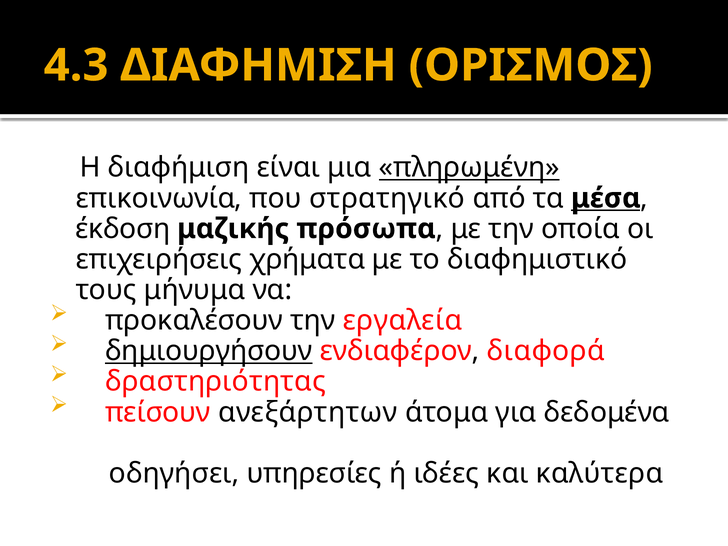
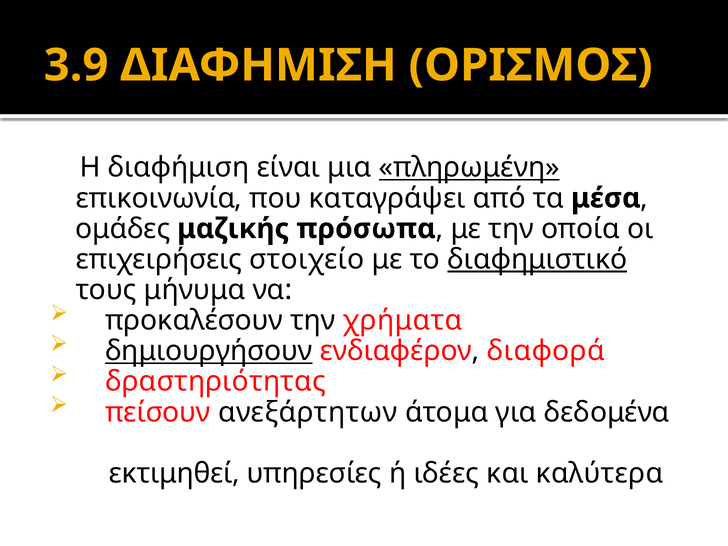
4.3: 4.3 -> 3.9
στρατηγικό: στρατηγικό -> καταγράψει
μέσα underline: present -> none
έκδοση: έκδοση -> ομάδες
χρήματα: χρήματα -> στοιχείο
διαφημιστικό underline: none -> present
εργαλεία: εργαλεία -> χρήματα
οδηγήσει: οδηγήσει -> εκτιμηθεί
